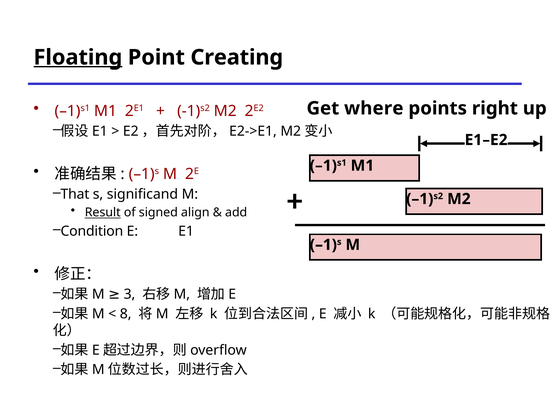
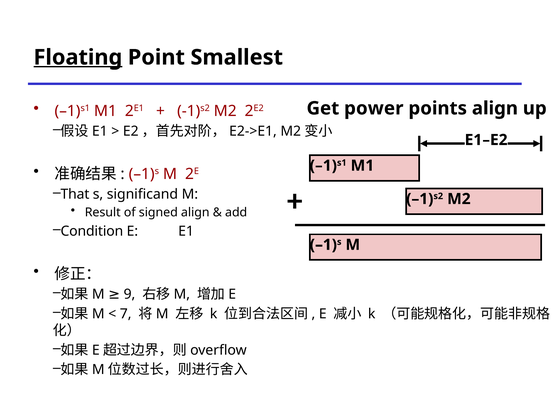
Creating: Creating -> Smallest
where: where -> power
points right: right -> align
Result underline: present -> none
3: 3 -> 9
8: 8 -> 7
